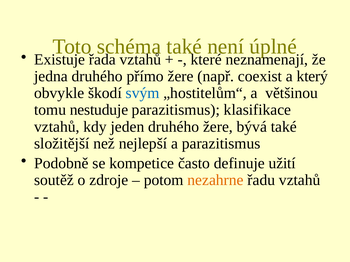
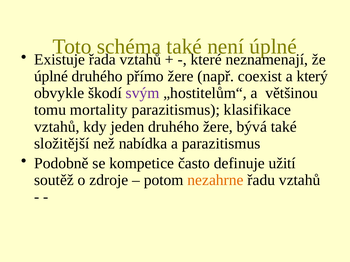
jedna at (51, 76): jedna -> úplné
svým colour: blue -> purple
nestuduje: nestuduje -> mortality
nejlepší: nejlepší -> nabídka
